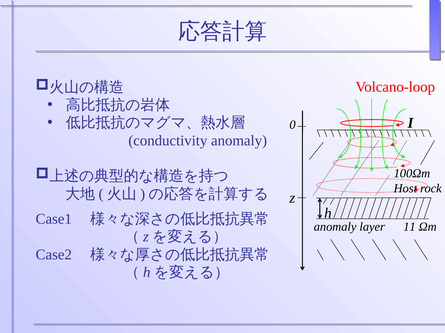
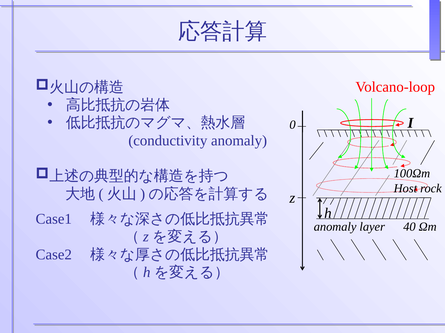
11: 11 -> 40
